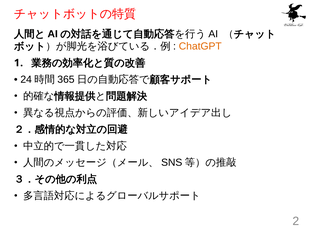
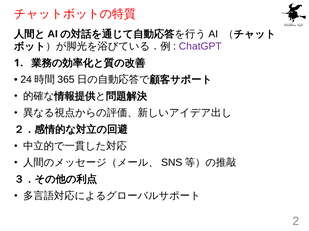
ChatGPT colour: orange -> purple
